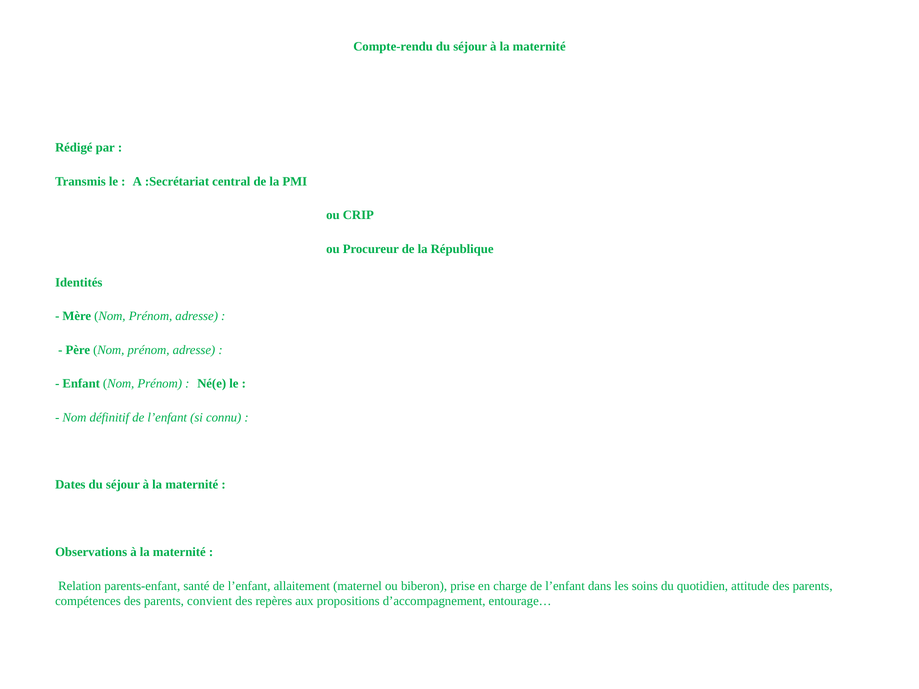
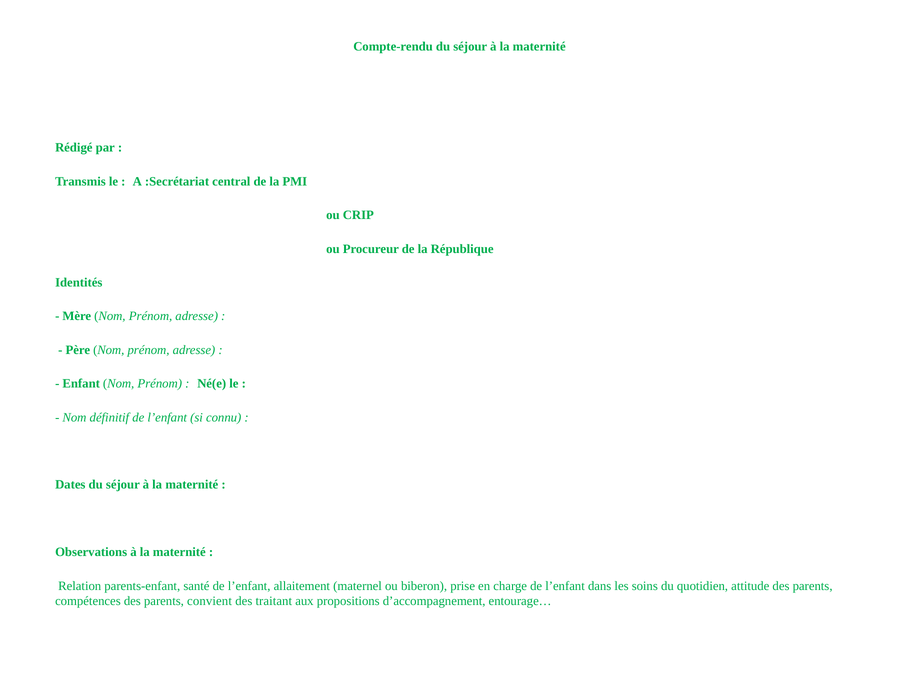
repères: repères -> traitant
